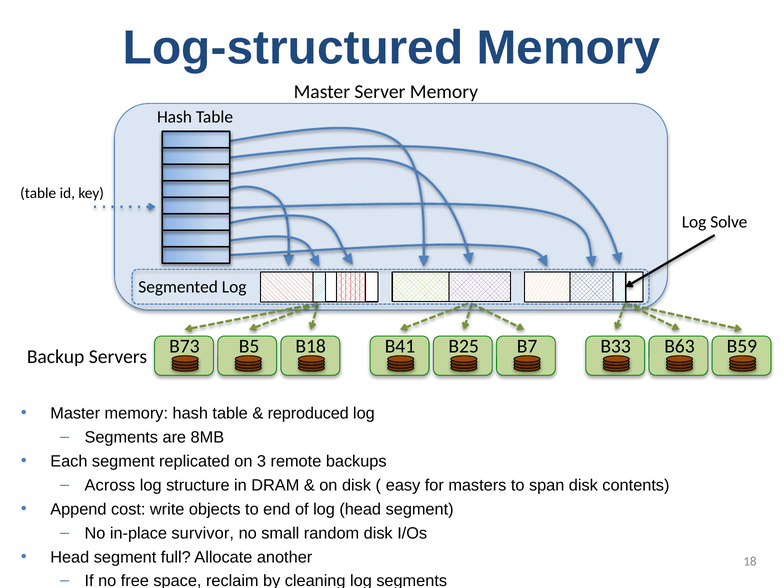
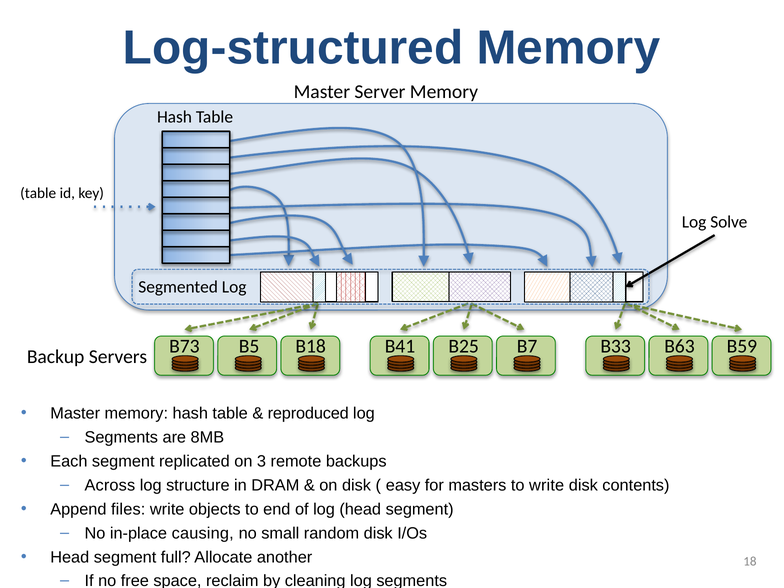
to span: span -> write
cost: cost -> files
survivor: survivor -> causing
